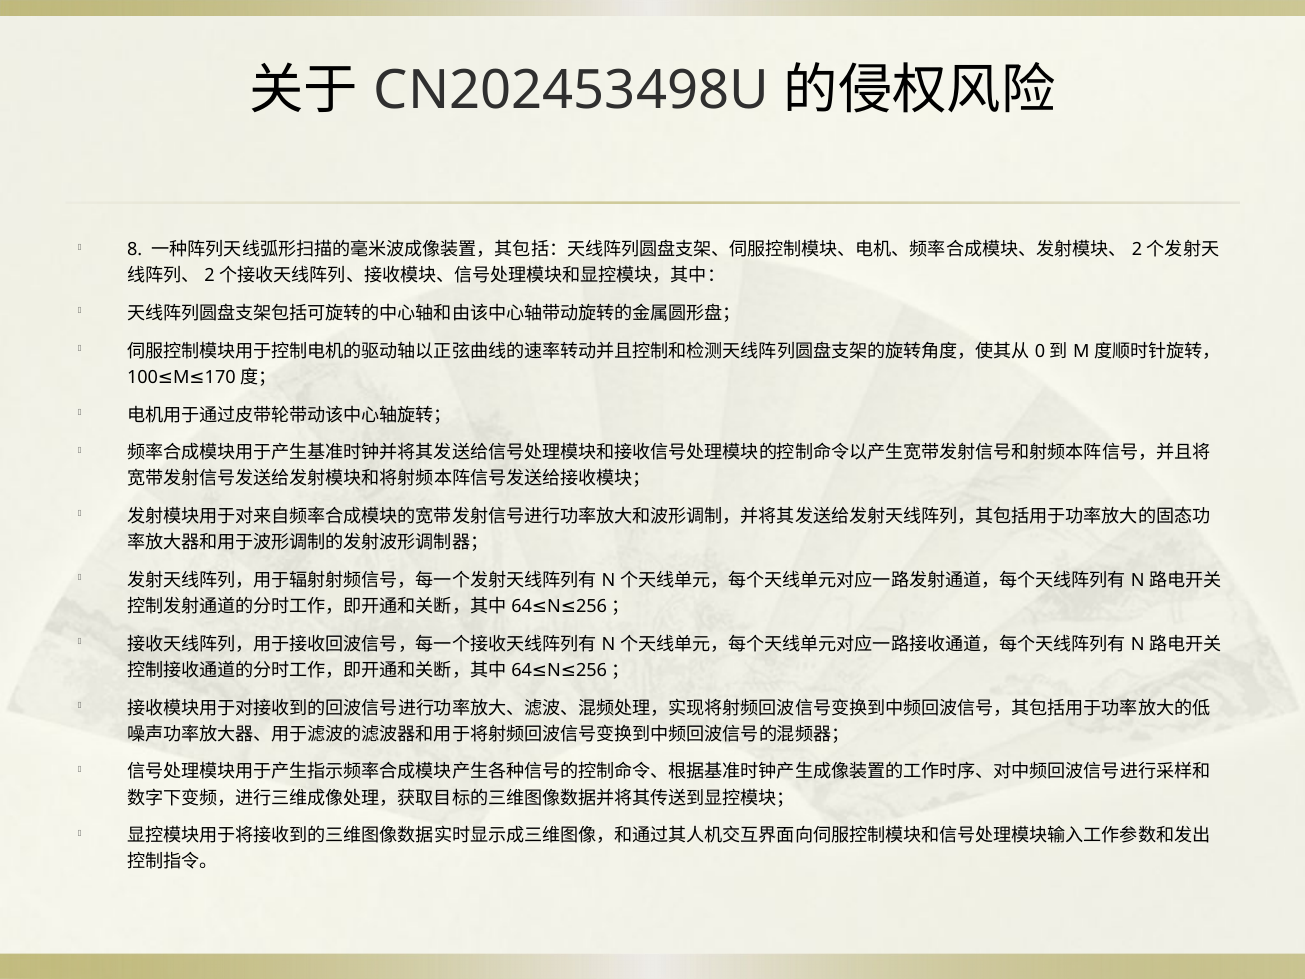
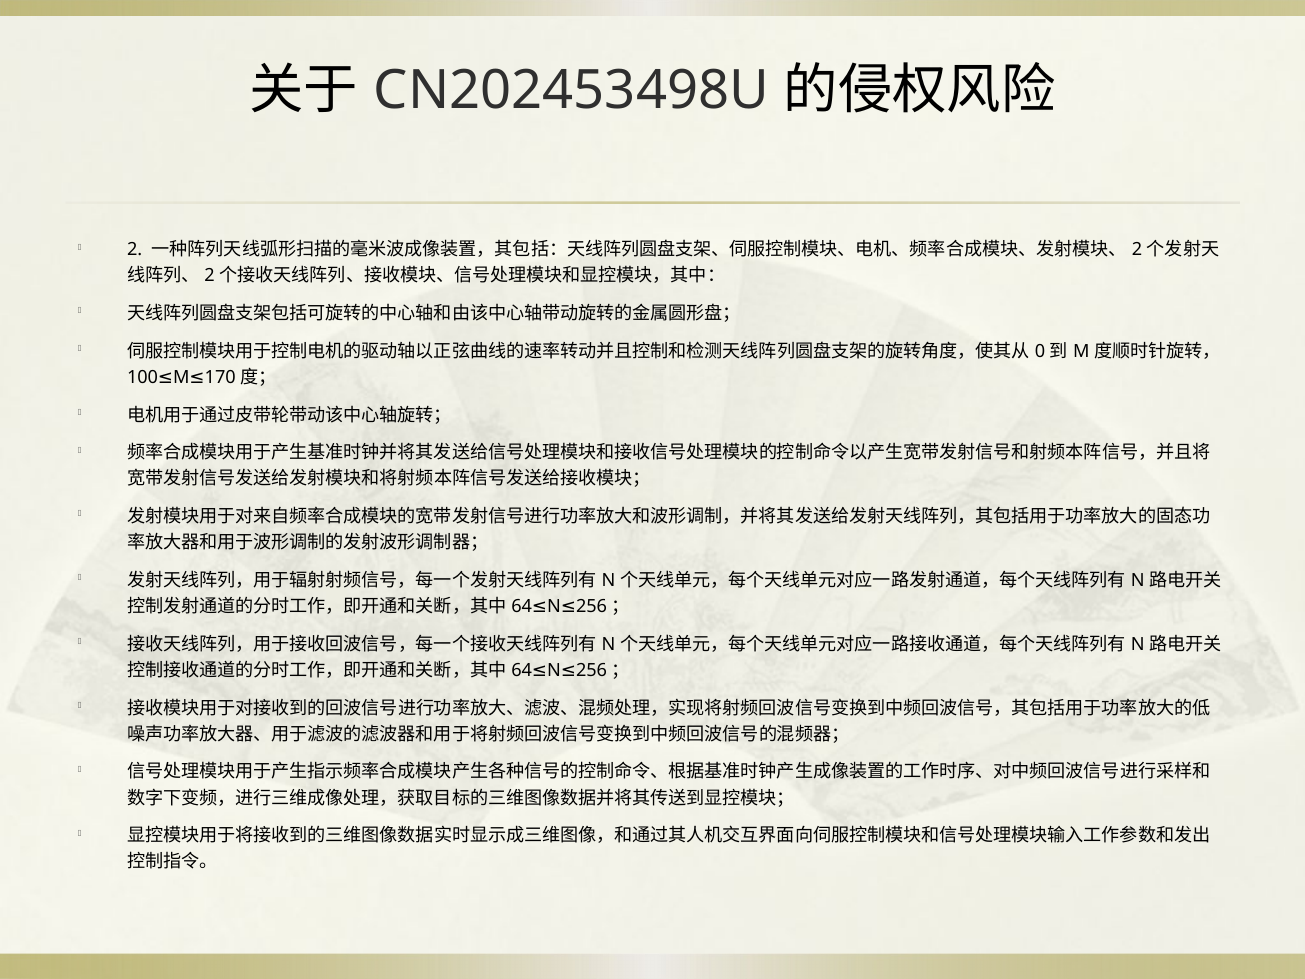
8 at (135, 250): 8 -> 2
